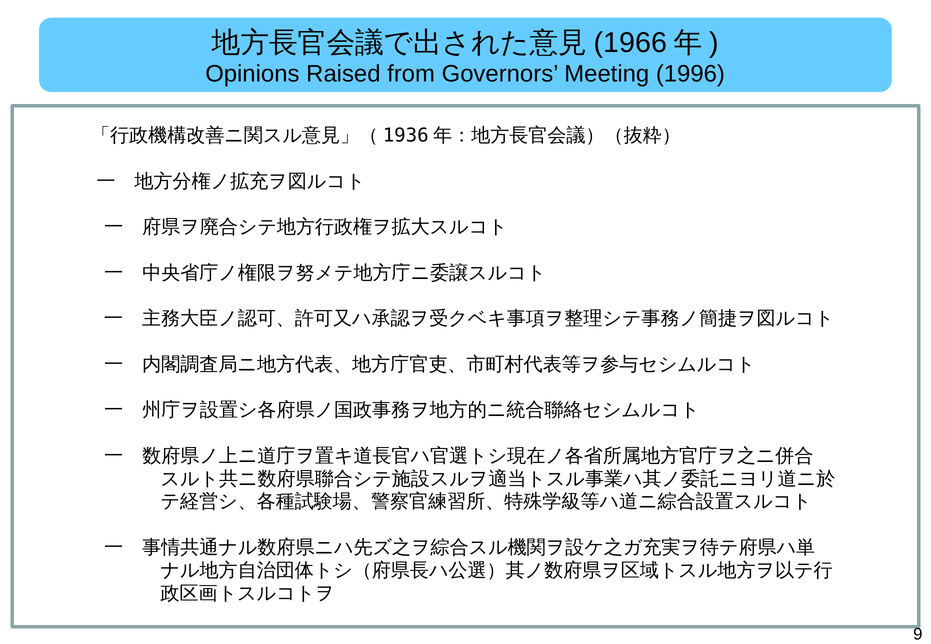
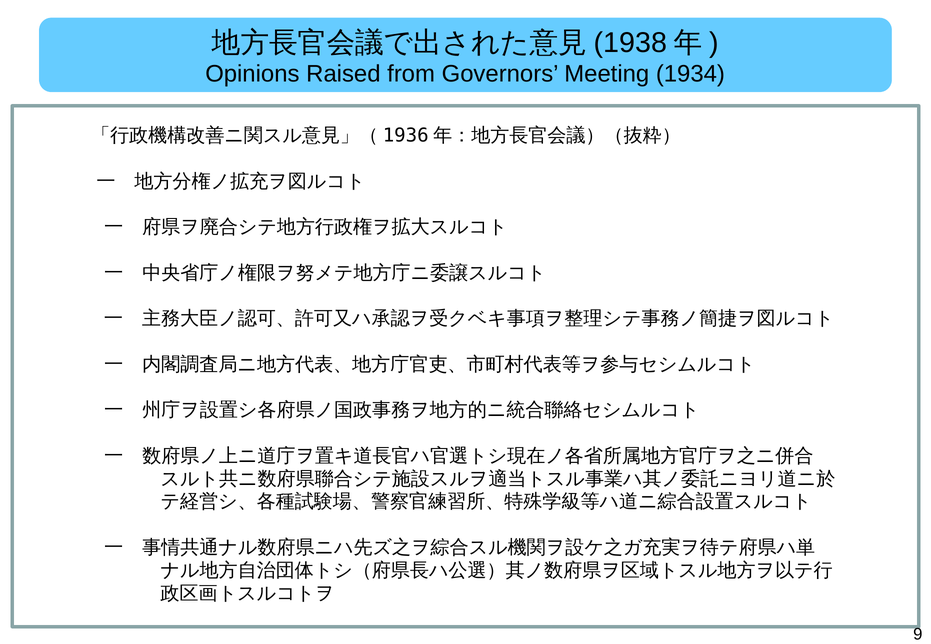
1966: 1966 -> 1938
1996: 1996 -> 1934
